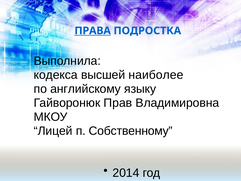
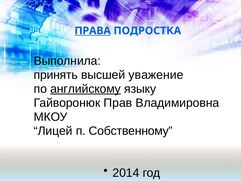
кодекса: кодекса -> принять
наиболее: наиболее -> уважение
английскому underline: none -> present
